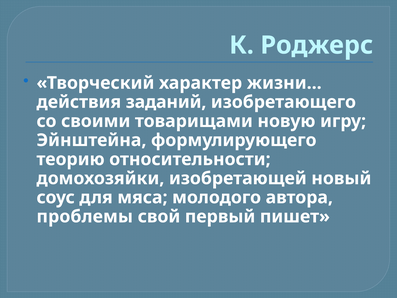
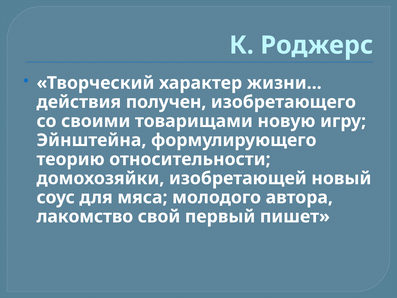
заданий: заданий -> получен
проблемы: проблемы -> лакомство
